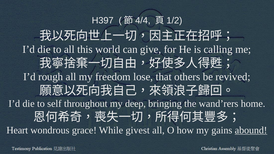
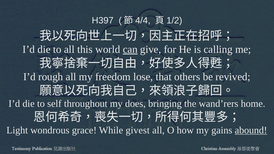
can underline: none -> present
deep: deep -> does
Heart: Heart -> Light
